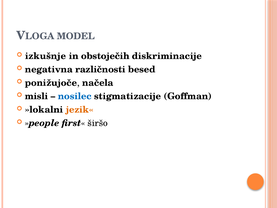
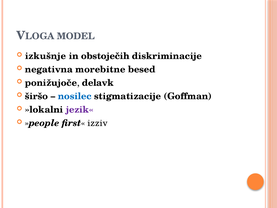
različnosti: različnosti -> morebitne
načela: načela -> delavk
misli: misli -> širšo
jezik« colour: orange -> purple
širšo: širšo -> izziv
